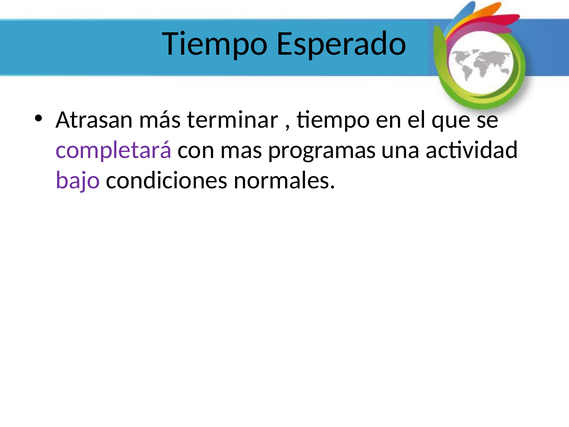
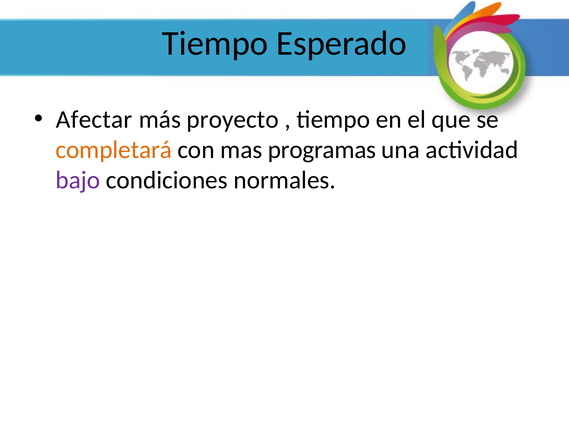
Atrasan: Atrasan -> Afectar
terminar: terminar -> proyecto
completará colour: purple -> orange
